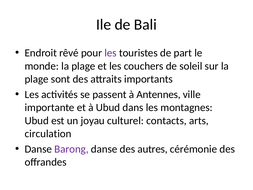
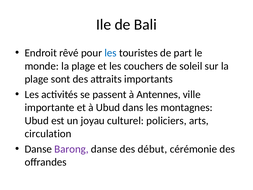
les at (111, 53) colour: purple -> blue
contacts: contacts -> policiers
autres: autres -> début
